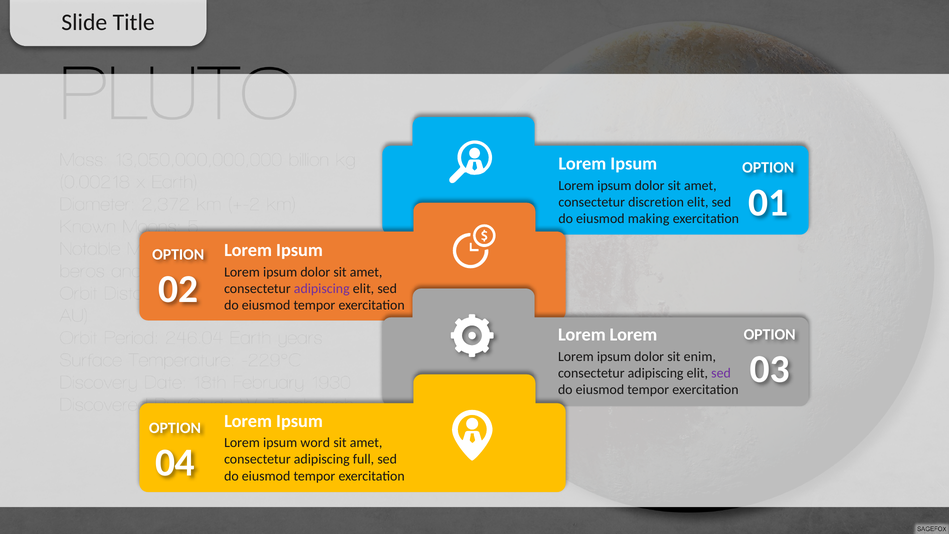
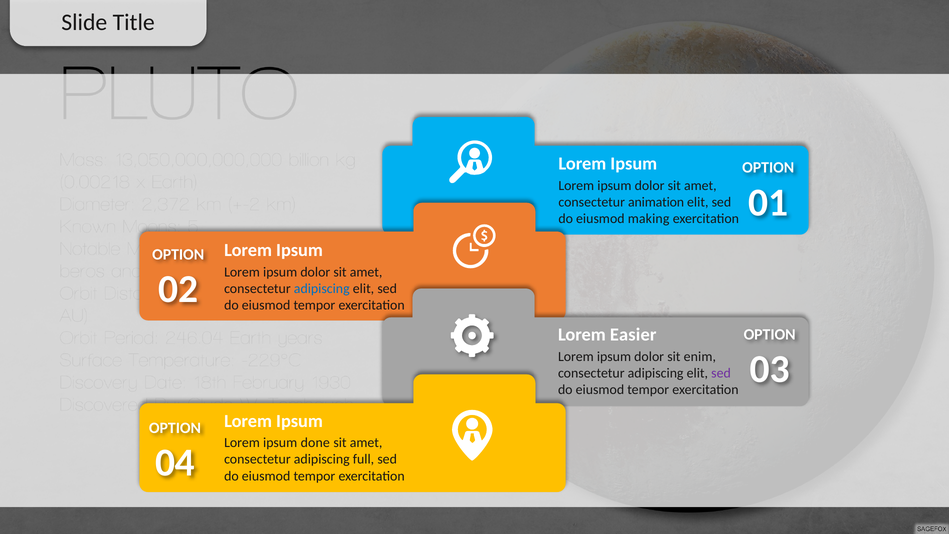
discretion: discretion -> animation
adipiscing at (322, 289) colour: purple -> blue
Lorem at (633, 335): Lorem -> Easier
word: word -> done
